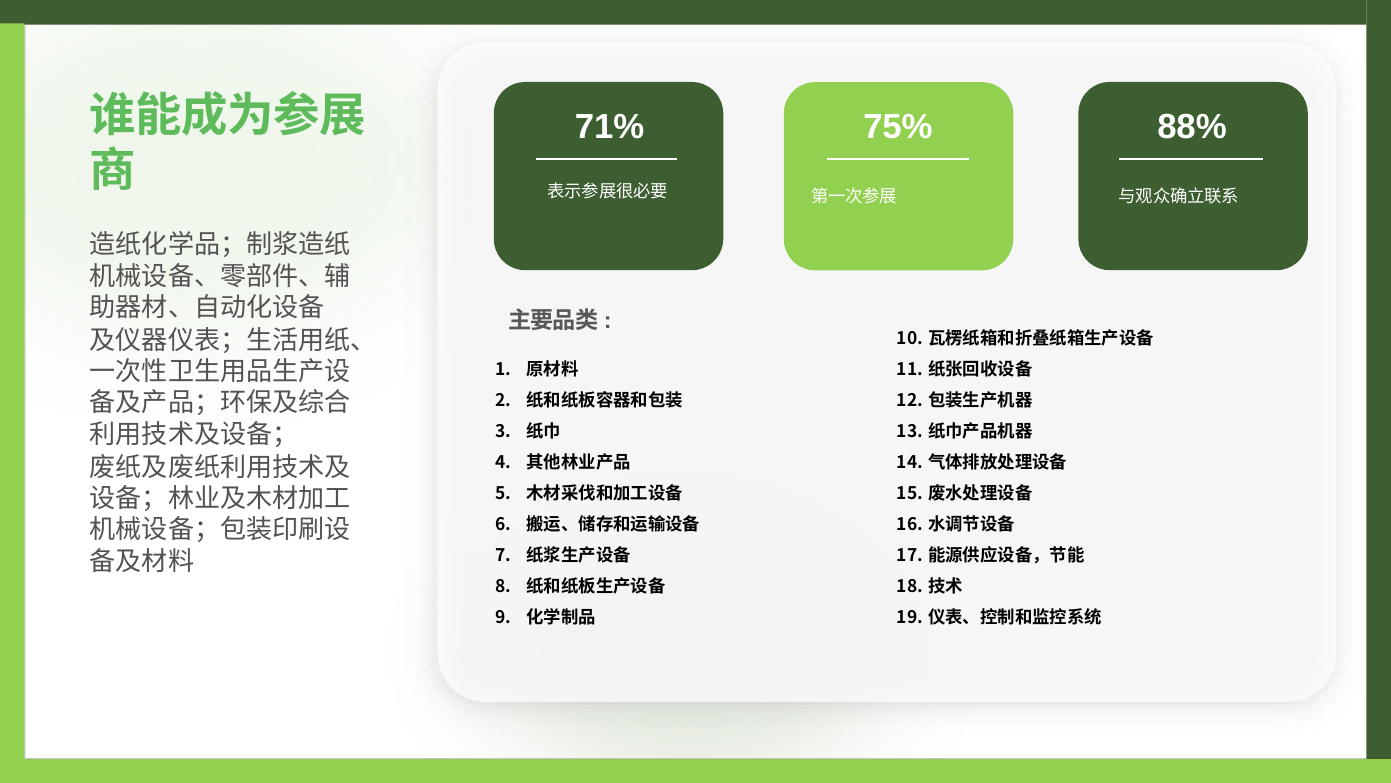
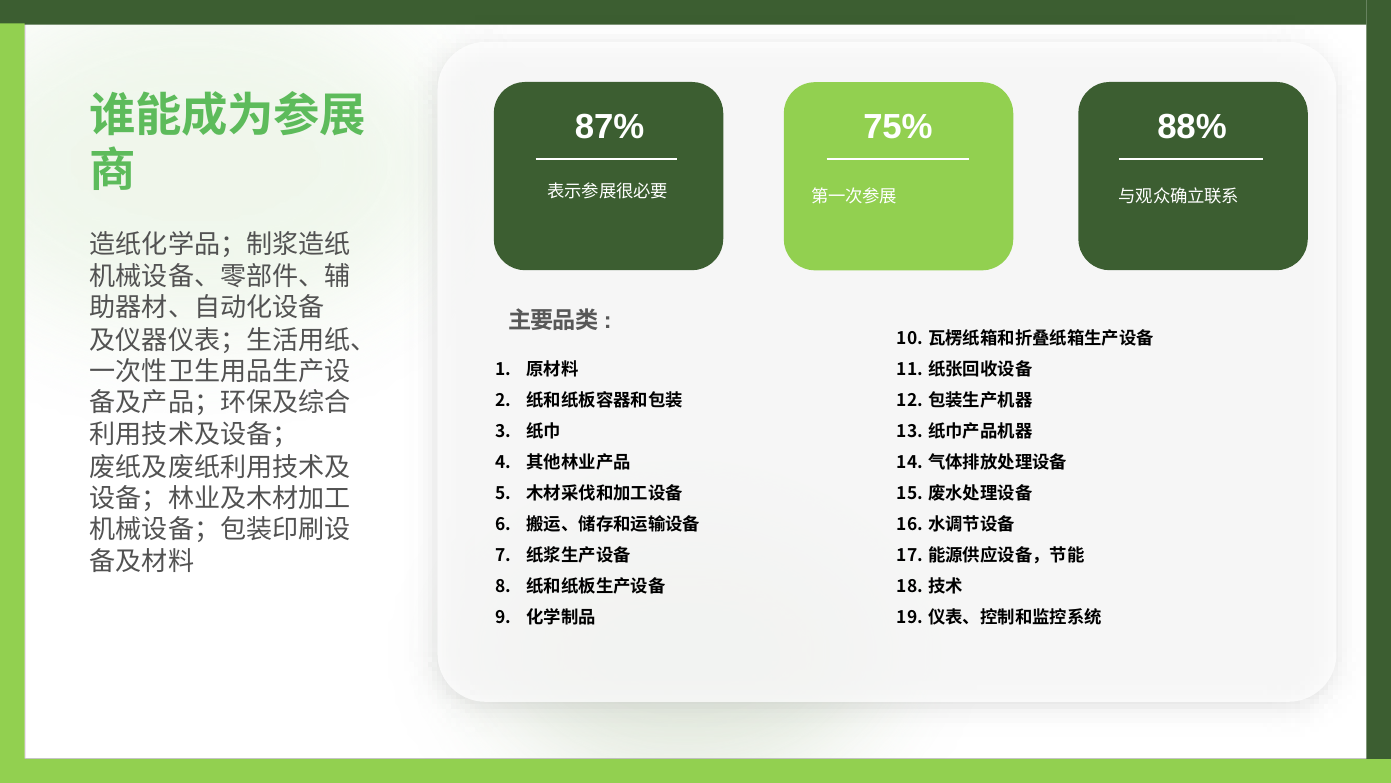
71%: 71% -> 87%
